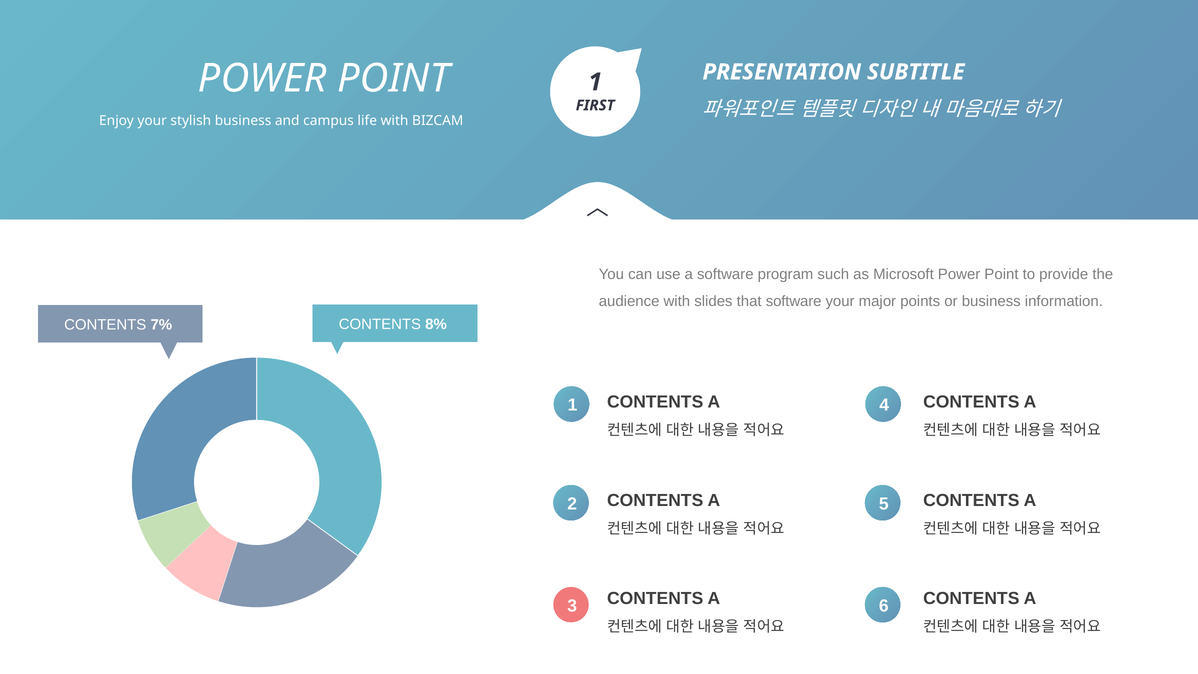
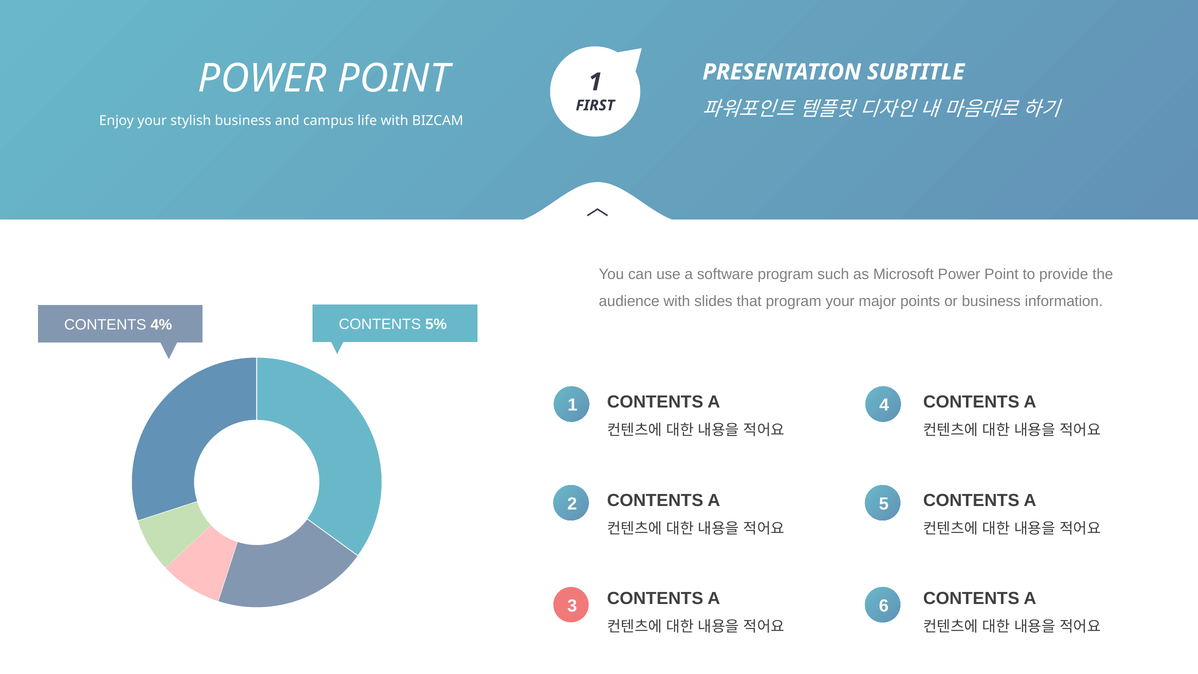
that software: software -> program
7%: 7% -> 4%
8%: 8% -> 5%
